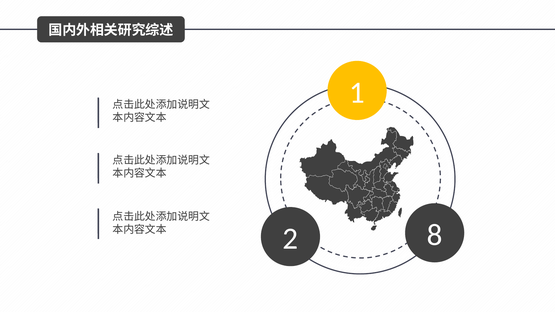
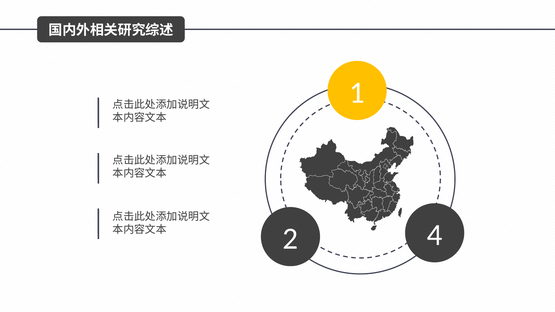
8: 8 -> 4
